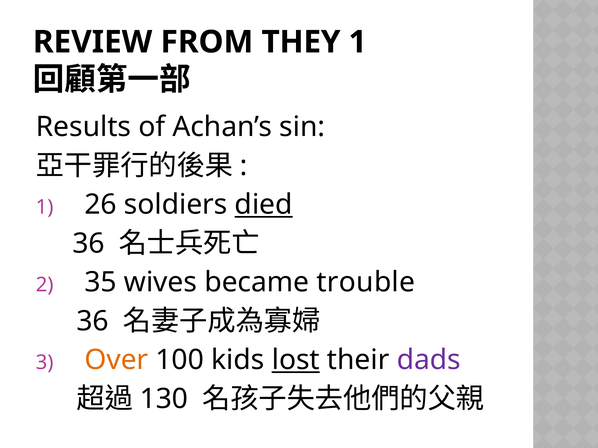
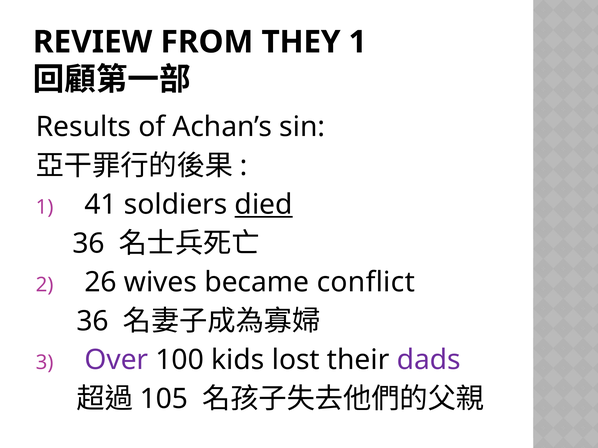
26: 26 -> 41
35: 35 -> 26
trouble: trouble -> conflict
Over colour: orange -> purple
lost underline: present -> none
130: 130 -> 105
